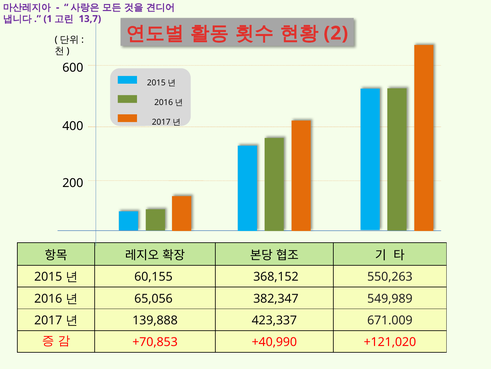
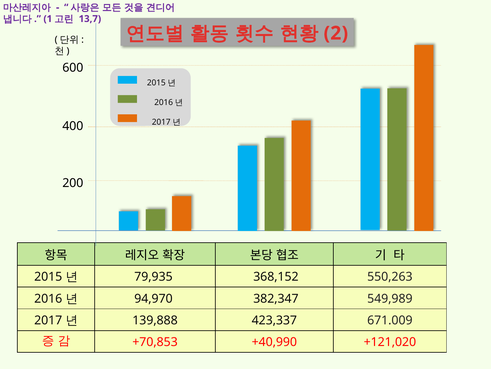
60,155: 60,155 -> 79,935
65,056: 65,056 -> 94,970
